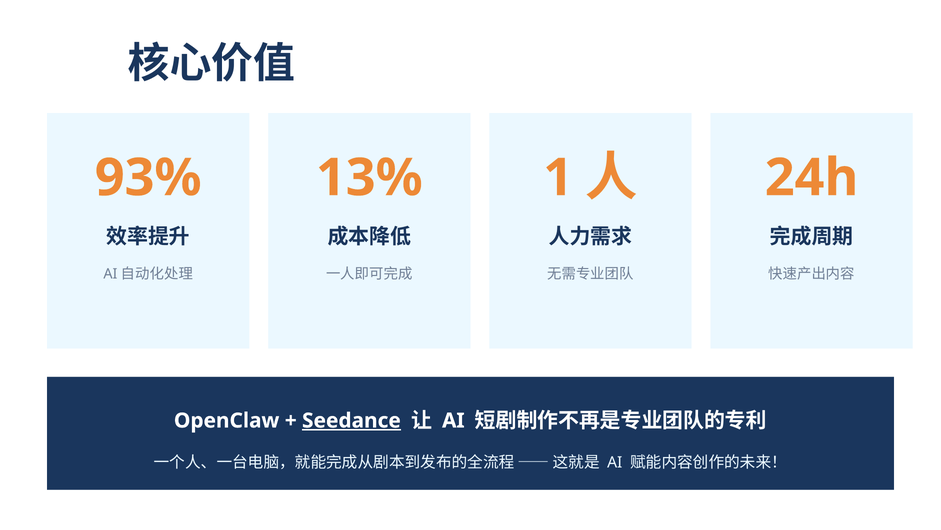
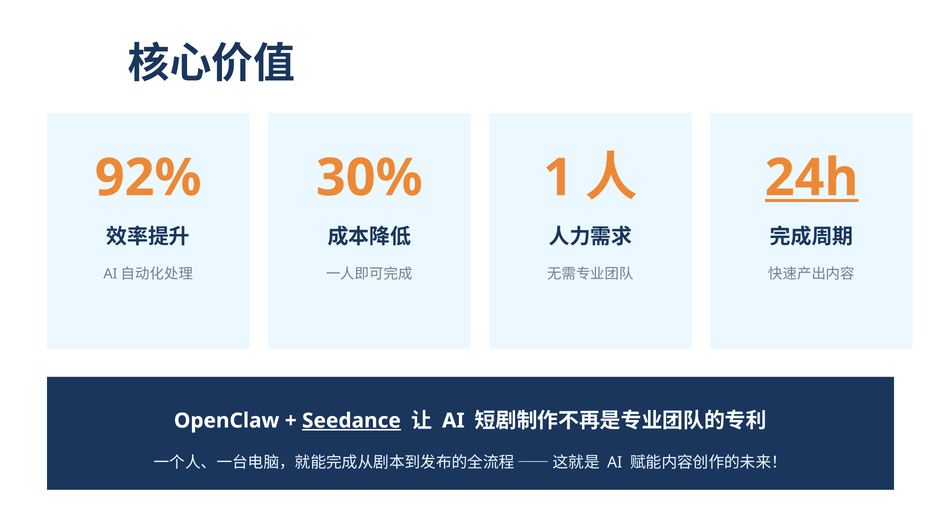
93%: 93% -> 92%
13%: 13% -> 30%
24h underline: none -> present
